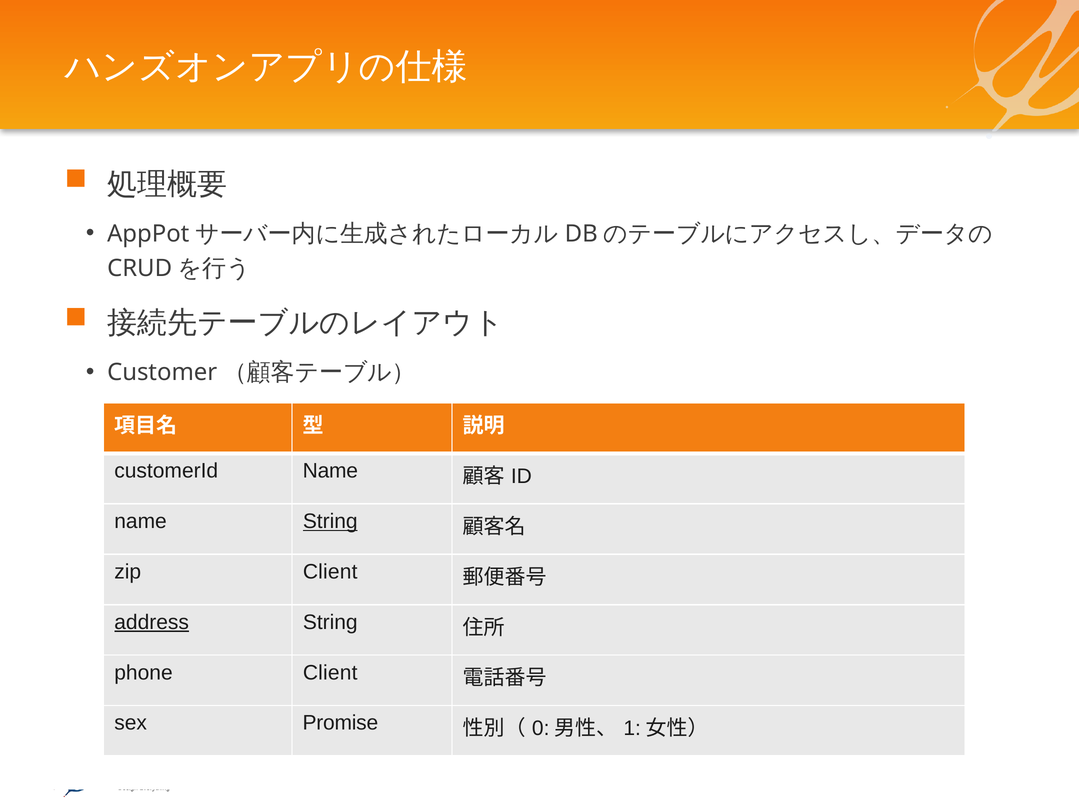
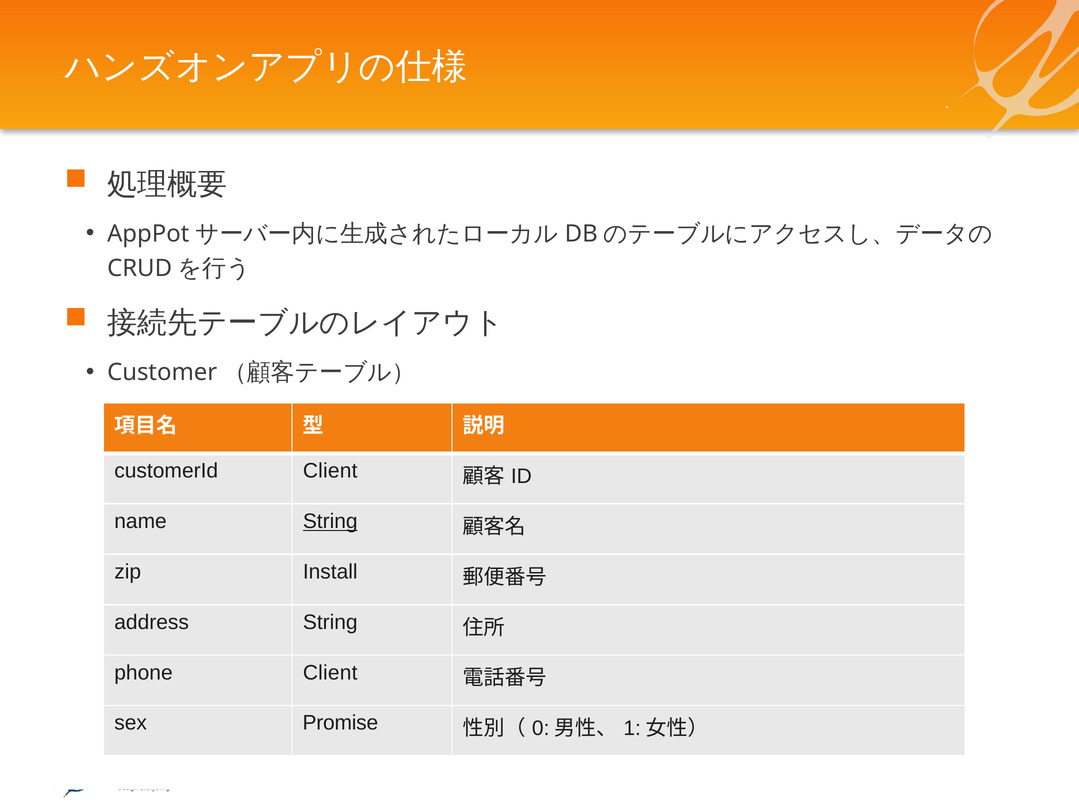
customerId Name: Name -> Client
zip Client: Client -> Install
address underline: present -> none
